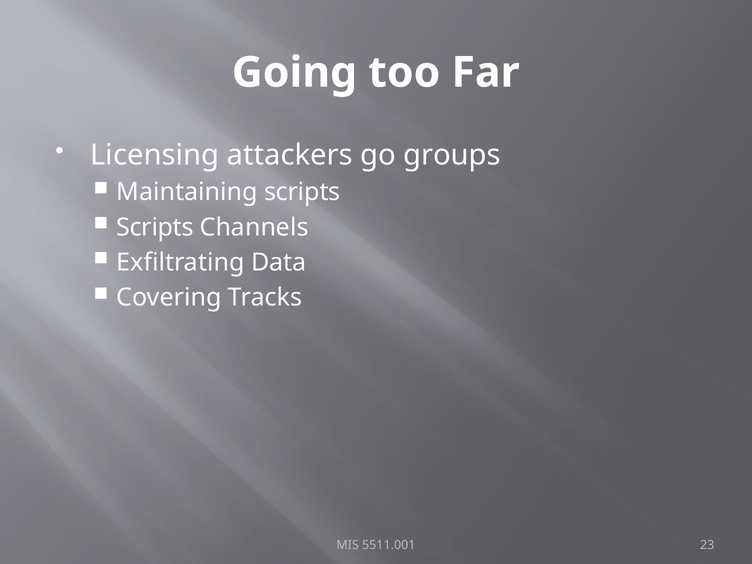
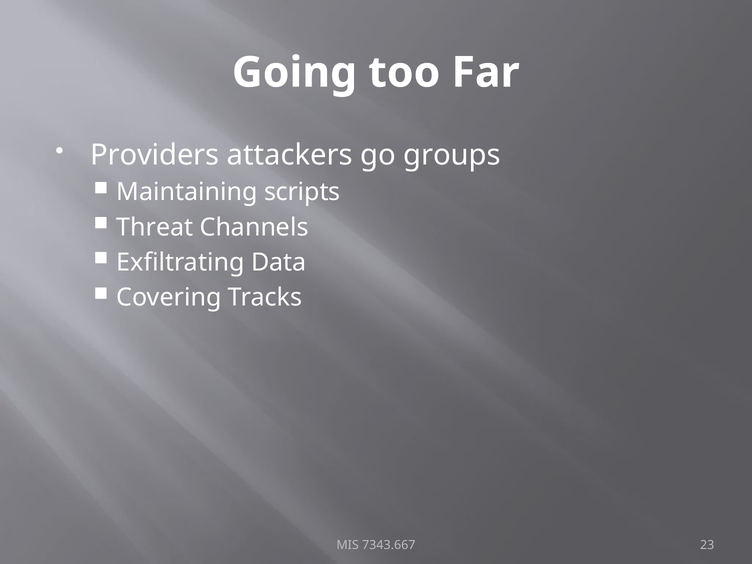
Licensing: Licensing -> Providers
Scripts at (155, 227): Scripts -> Threat
5511.001: 5511.001 -> 7343.667
